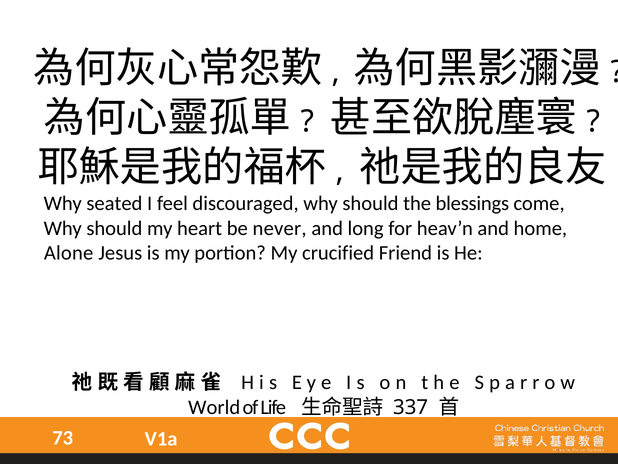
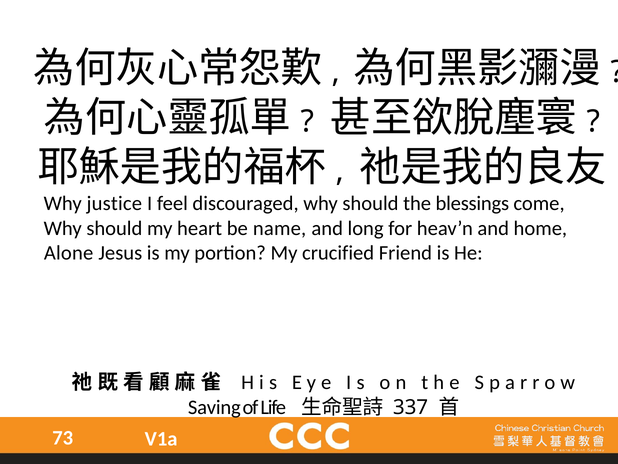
seated: seated -> justice
never: never -> name
World: World -> Saving
